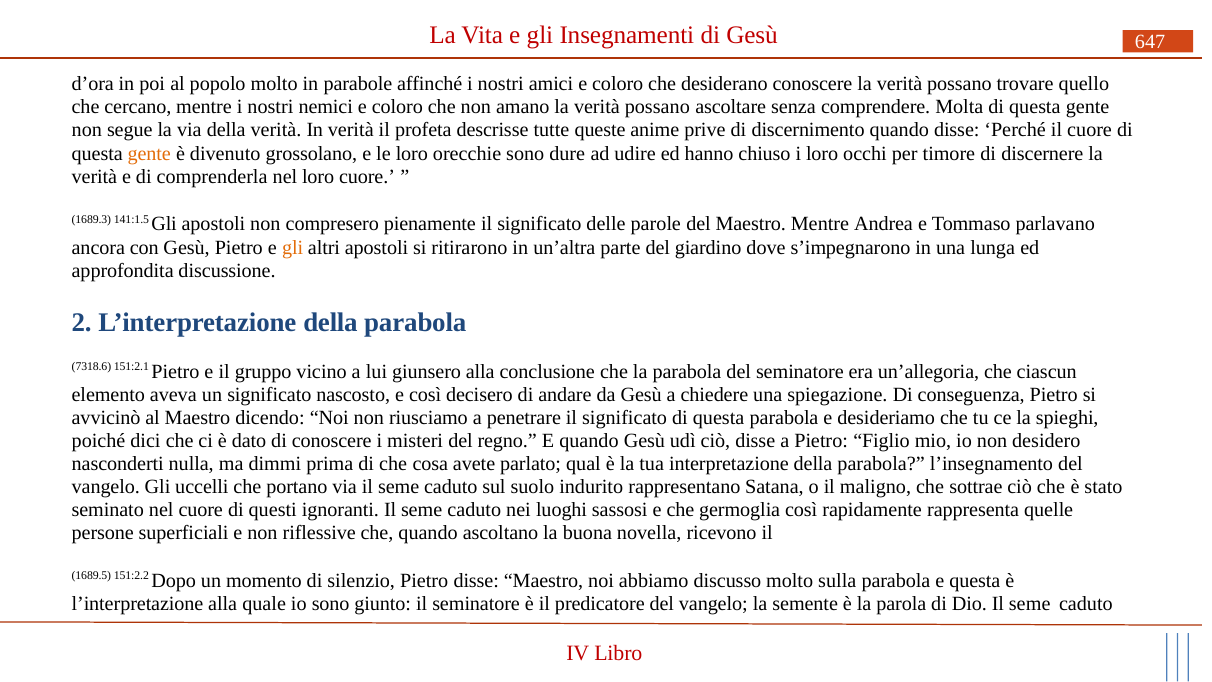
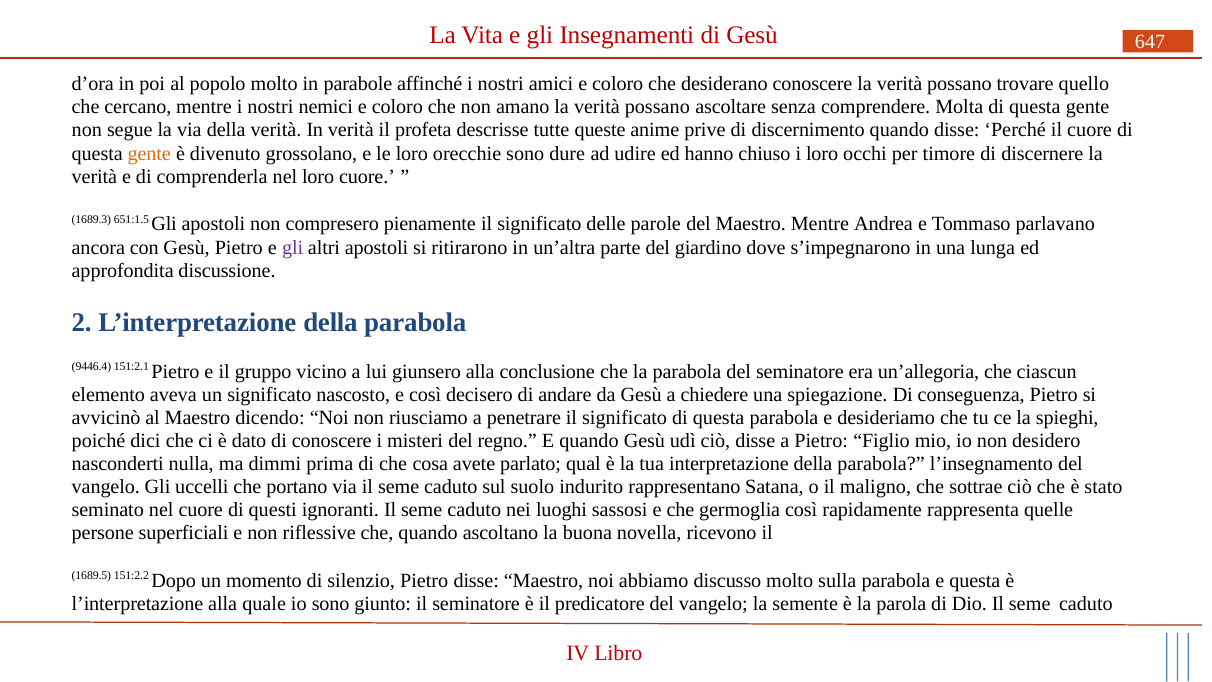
141:1.5: 141:1.5 -> 651:1.5
gli at (293, 248) colour: orange -> purple
7318.6: 7318.6 -> 9446.4
